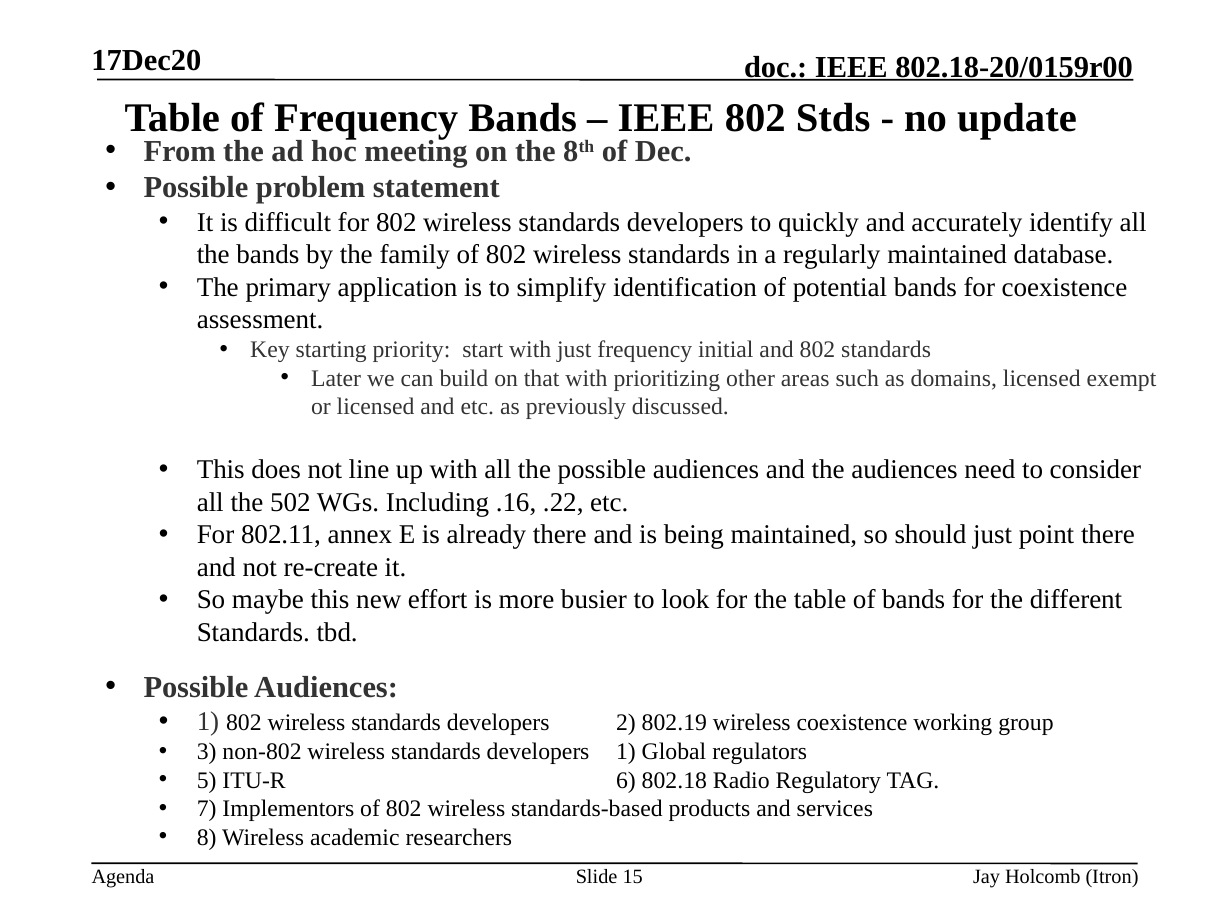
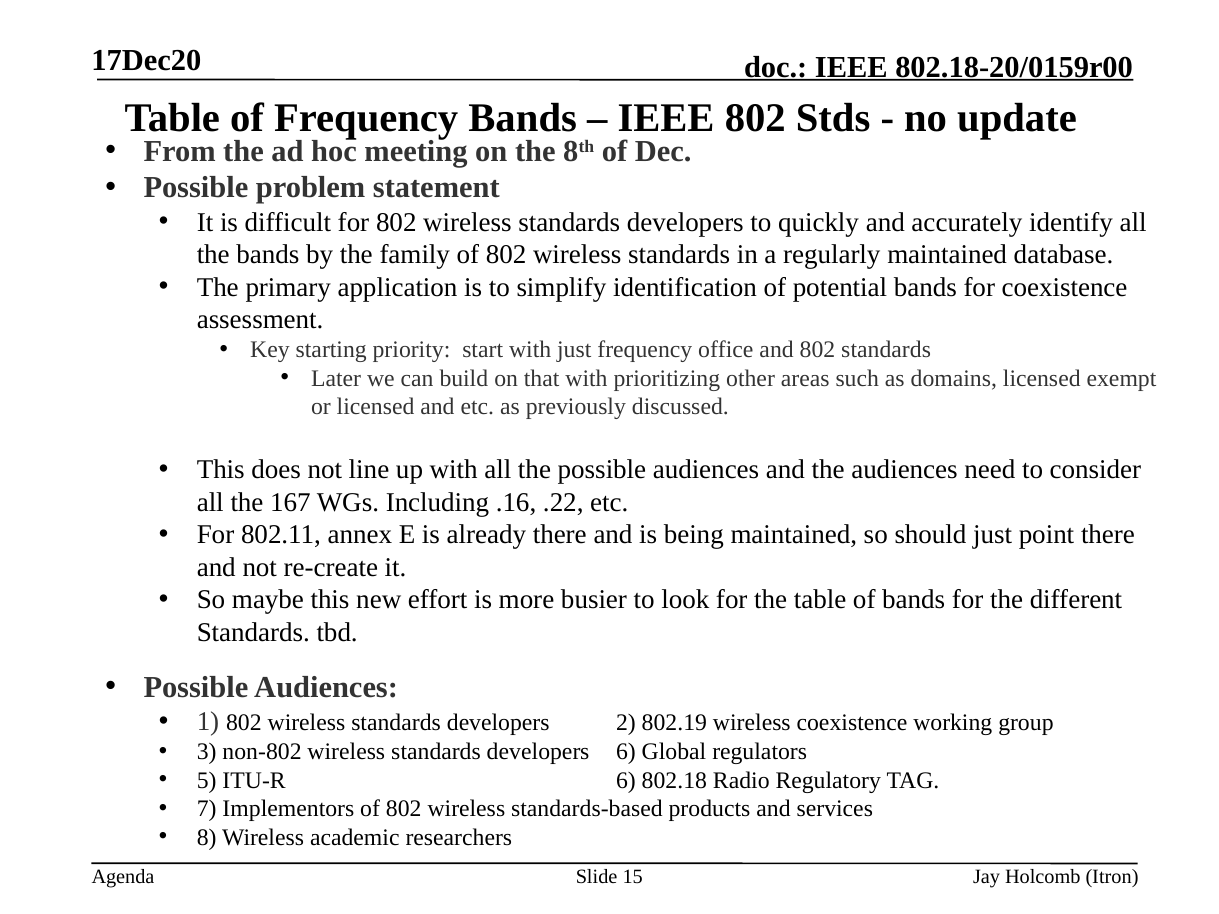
initial: initial -> office
502: 502 -> 167
developers 1: 1 -> 6
